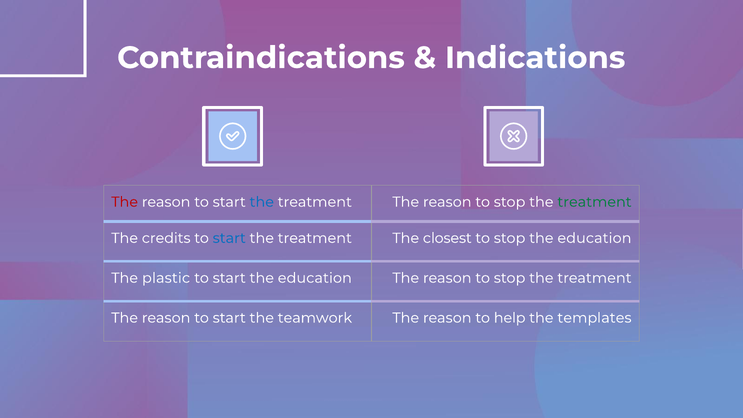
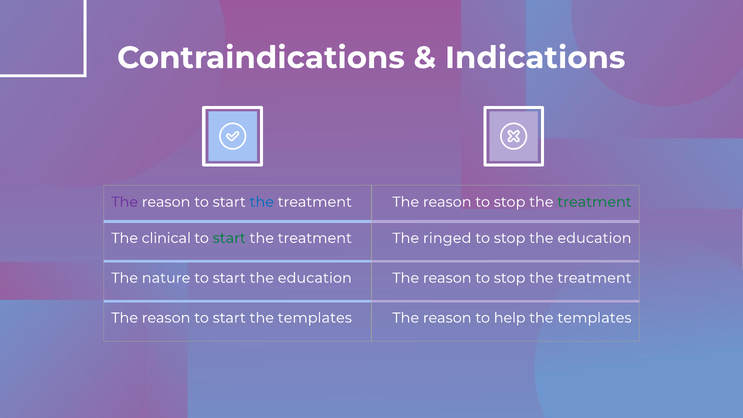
The at (125, 202) colour: red -> purple
credits: credits -> clinical
start at (229, 238) colour: blue -> green
closest: closest -> ringed
plastic: plastic -> nature
start the teamwork: teamwork -> templates
